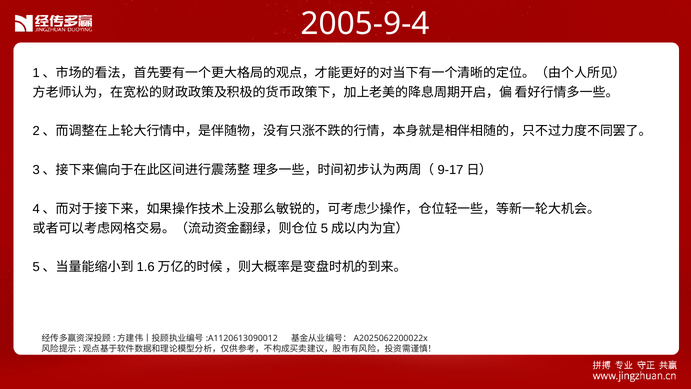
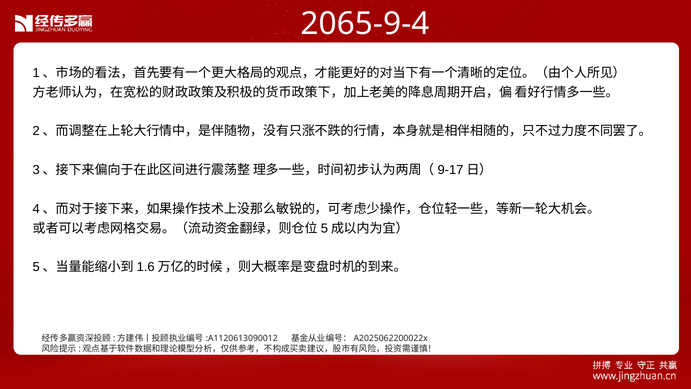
2005-9-4: 2005-9-4 -> 2065-9-4
